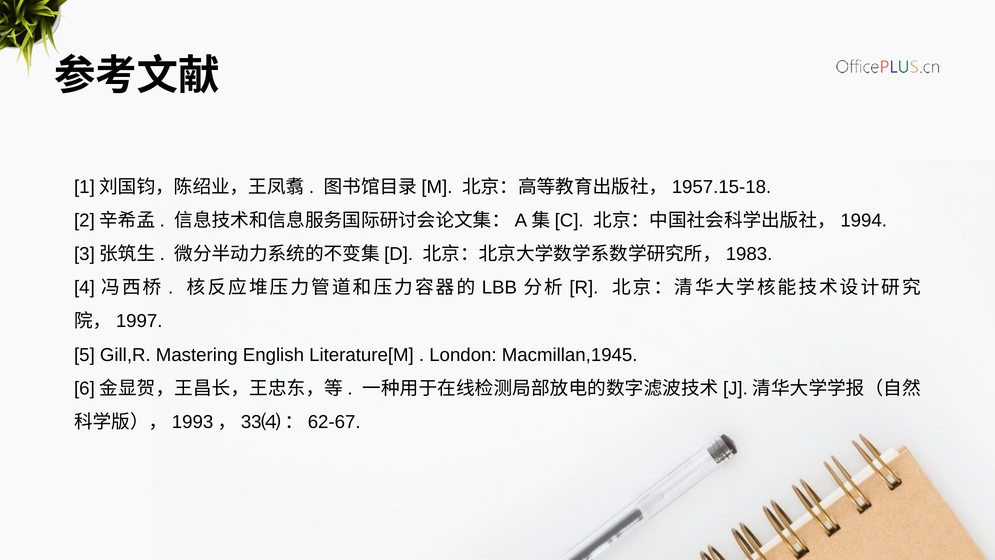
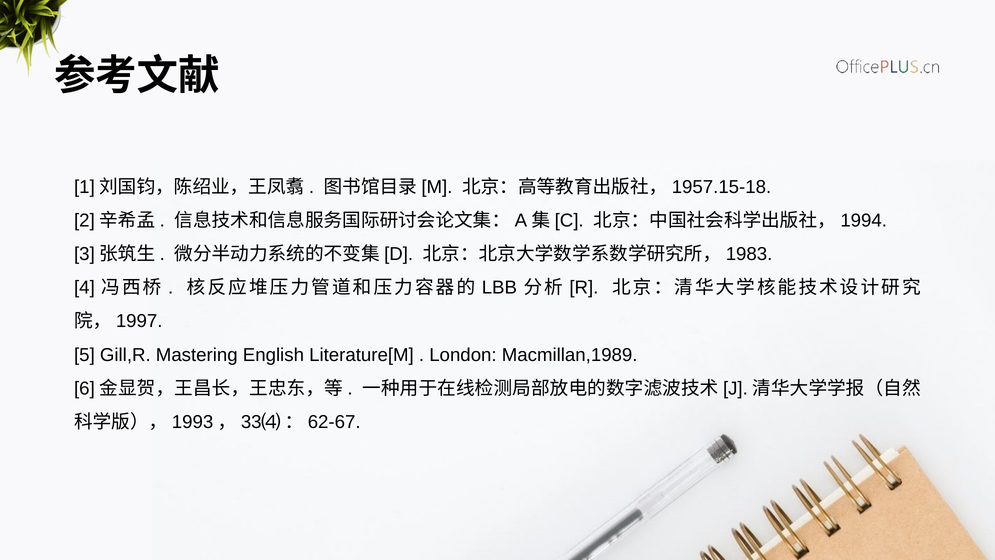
Macmillan,1945: Macmillan,1945 -> Macmillan,1989
